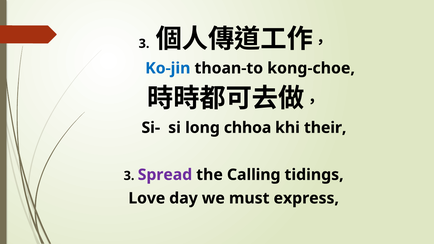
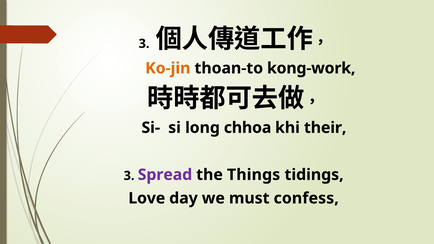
Ko-jin colour: blue -> orange
kong-choe: kong-choe -> kong-work
Calling: Calling -> Things
express: express -> confess
